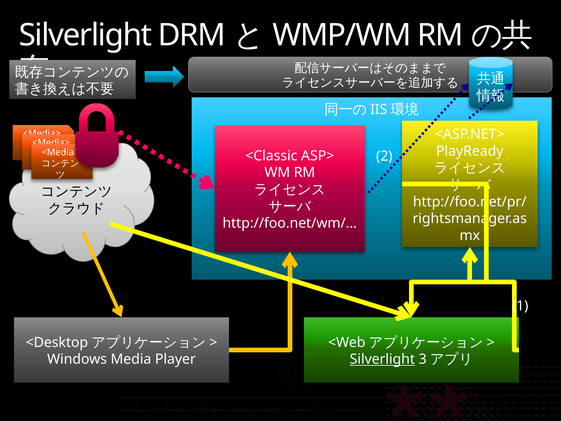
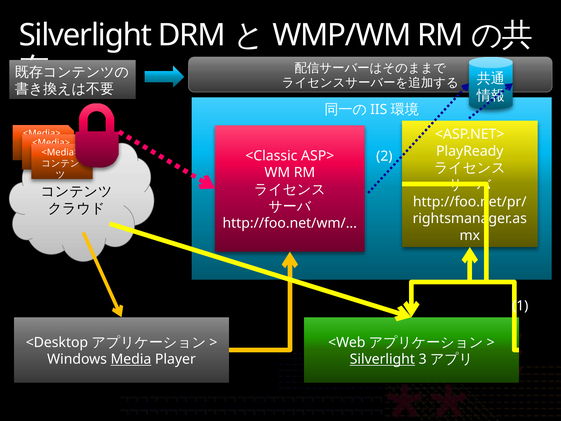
Media underline: none -> present
